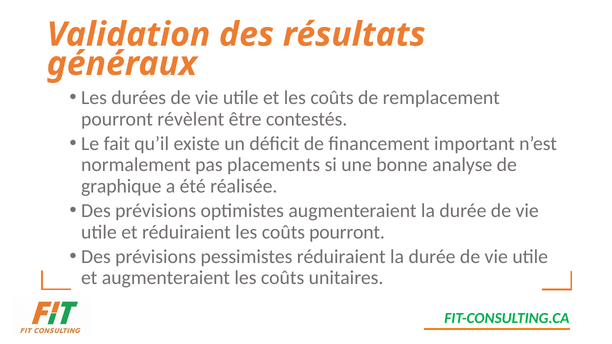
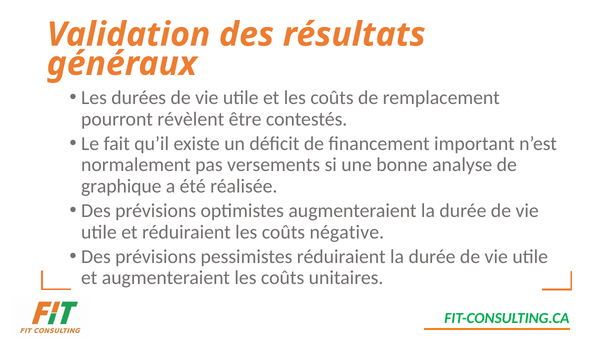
placements: placements -> versements
coûts pourront: pourront -> négative
